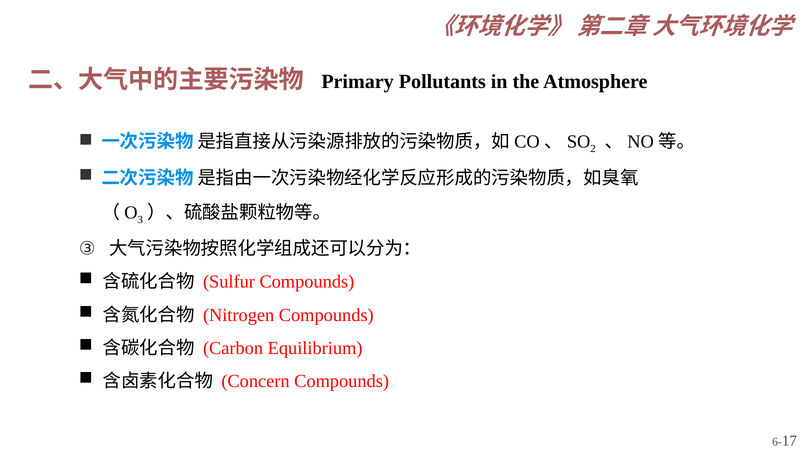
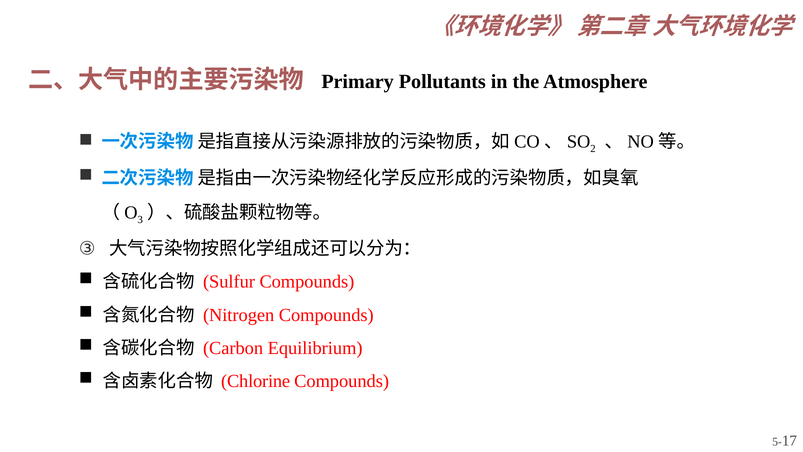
Concern: Concern -> Chlorine
6-: 6- -> 5-
